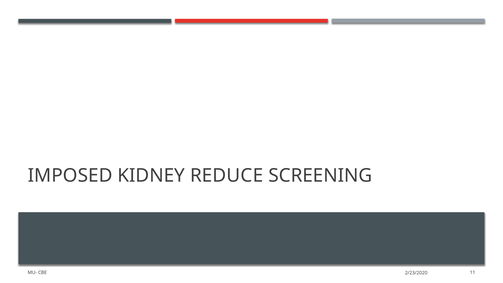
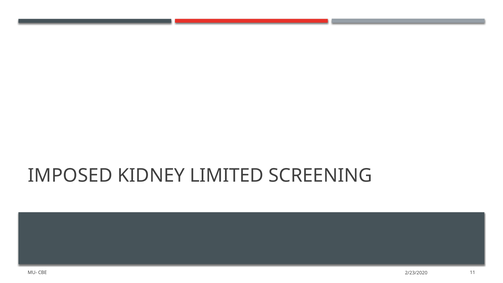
REDUCE: REDUCE -> LIMITED
